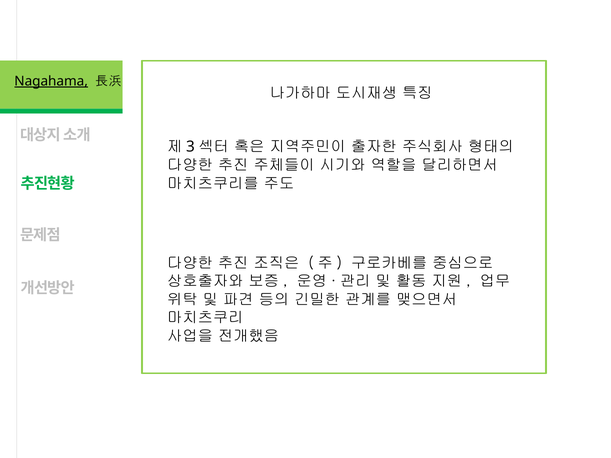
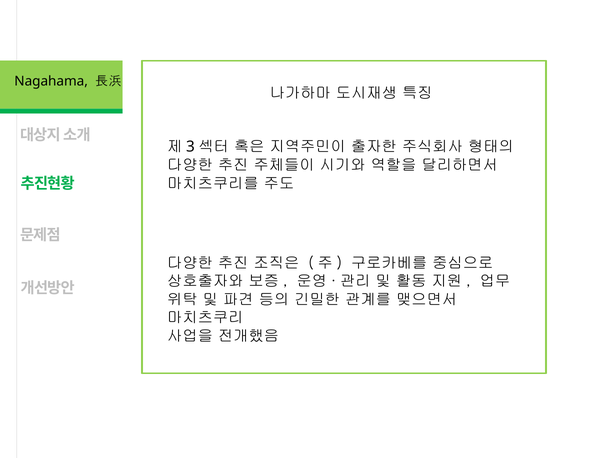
Nagahama underline: present -> none
